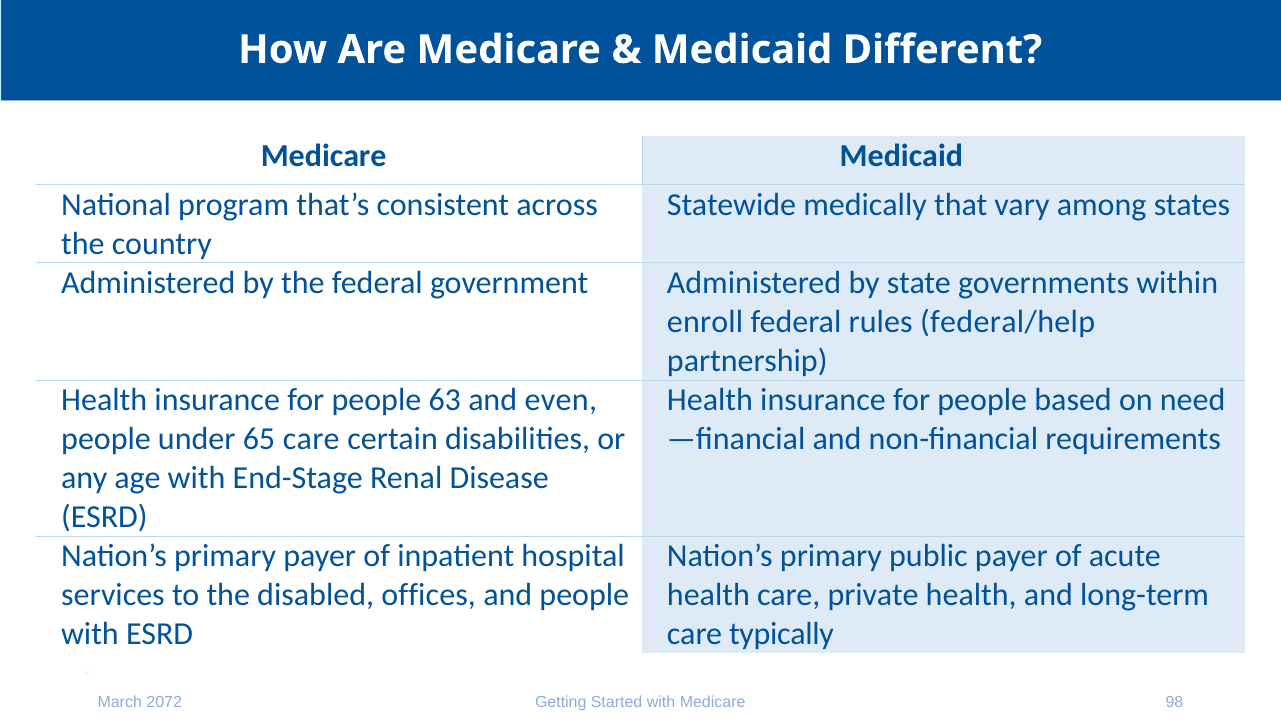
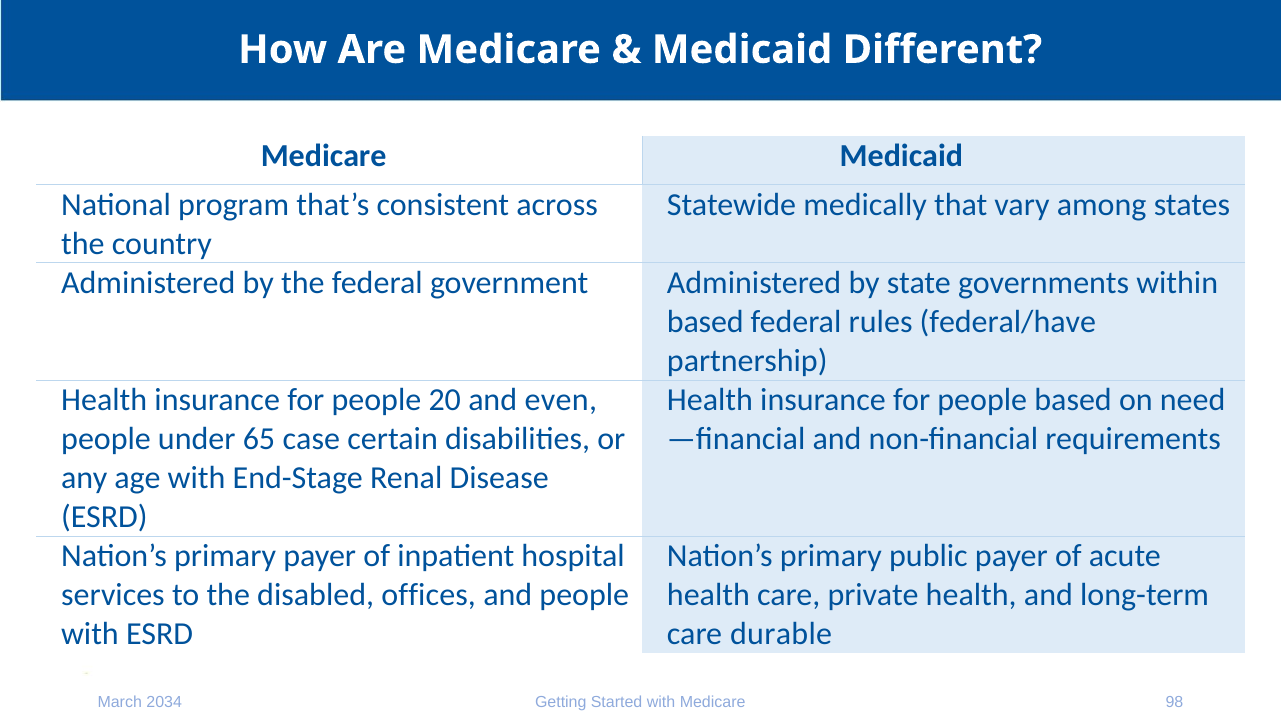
enroll at (705, 322): enroll -> based
federal/help: federal/help -> federal/have
63: 63 -> 20
65 care: care -> case
typically: typically -> durable
2072: 2072 -> 2034
